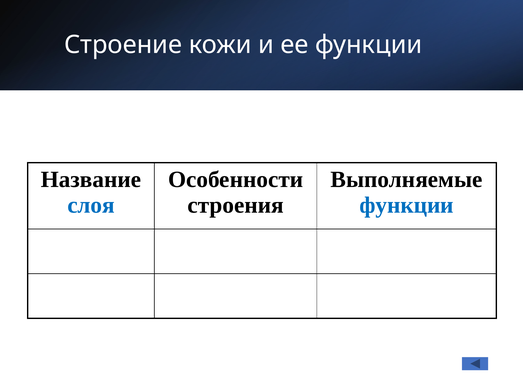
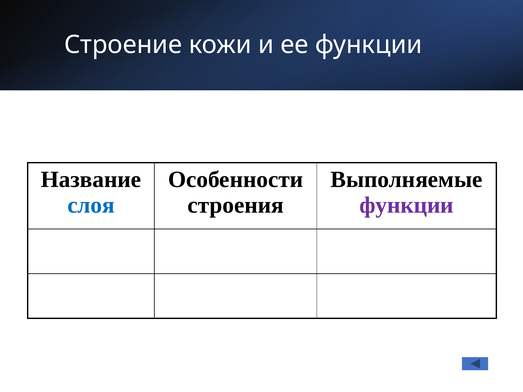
функции at (407, 205) colour: blue -> purple
